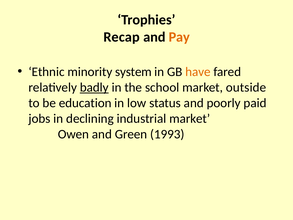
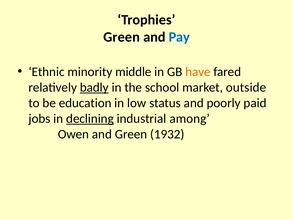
Recap at (122, 37): Recap -> Green
Pay colour: orange -> blue
system: system -> middle
declining underline: none -> present
industrial market: market -> among
1993: 1993 -> 1932
